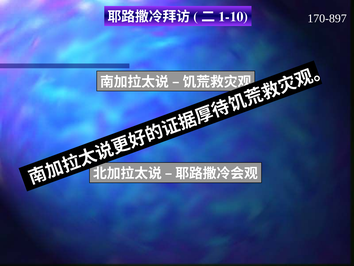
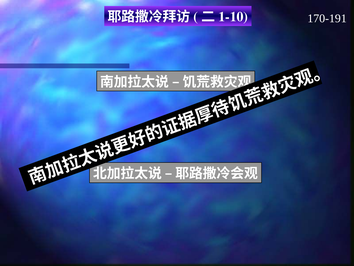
170-897: 170-897 -> 170-191
